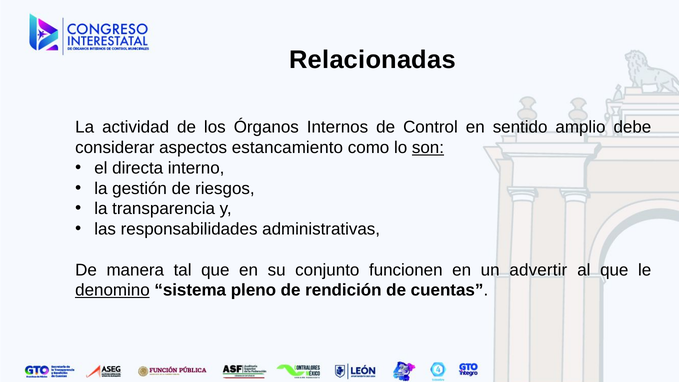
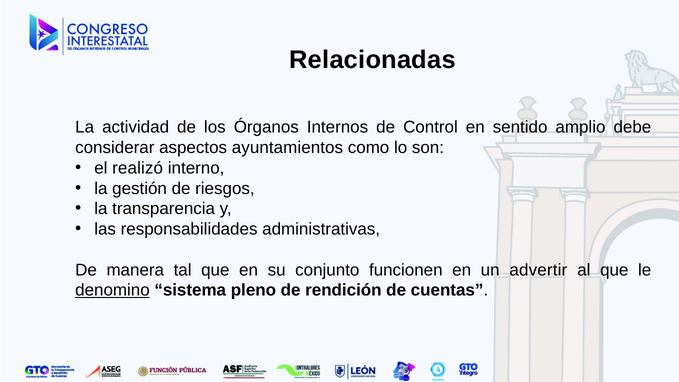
estancamiento: estancamiento -> ayuntamientos
son underline: present -> none
directa: directa -> realizó
